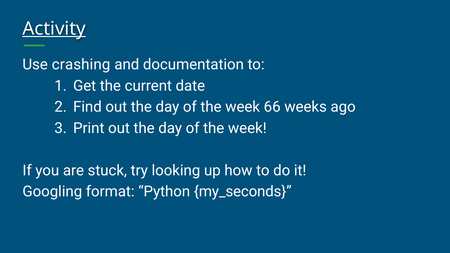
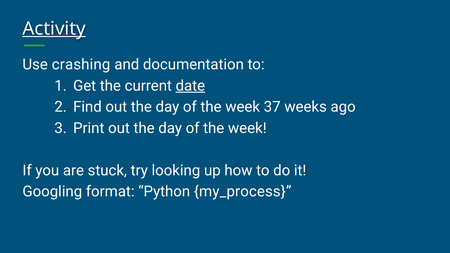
date underline: none -> present
66: 66 -> 37
my_seconds: my_seconds -> my_process
